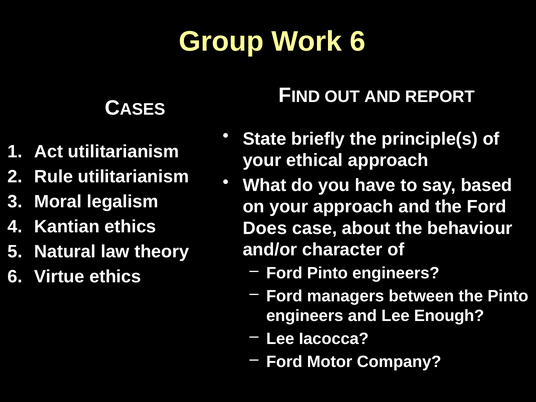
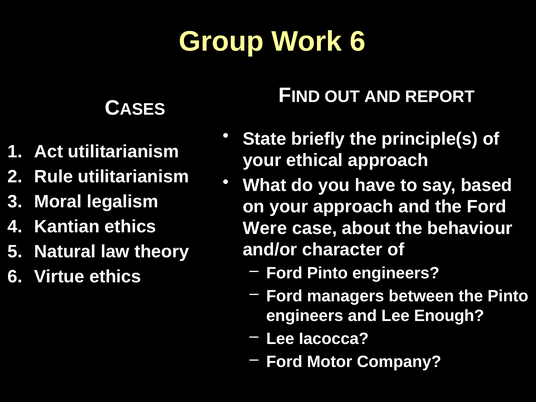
Does: Does -> Were
